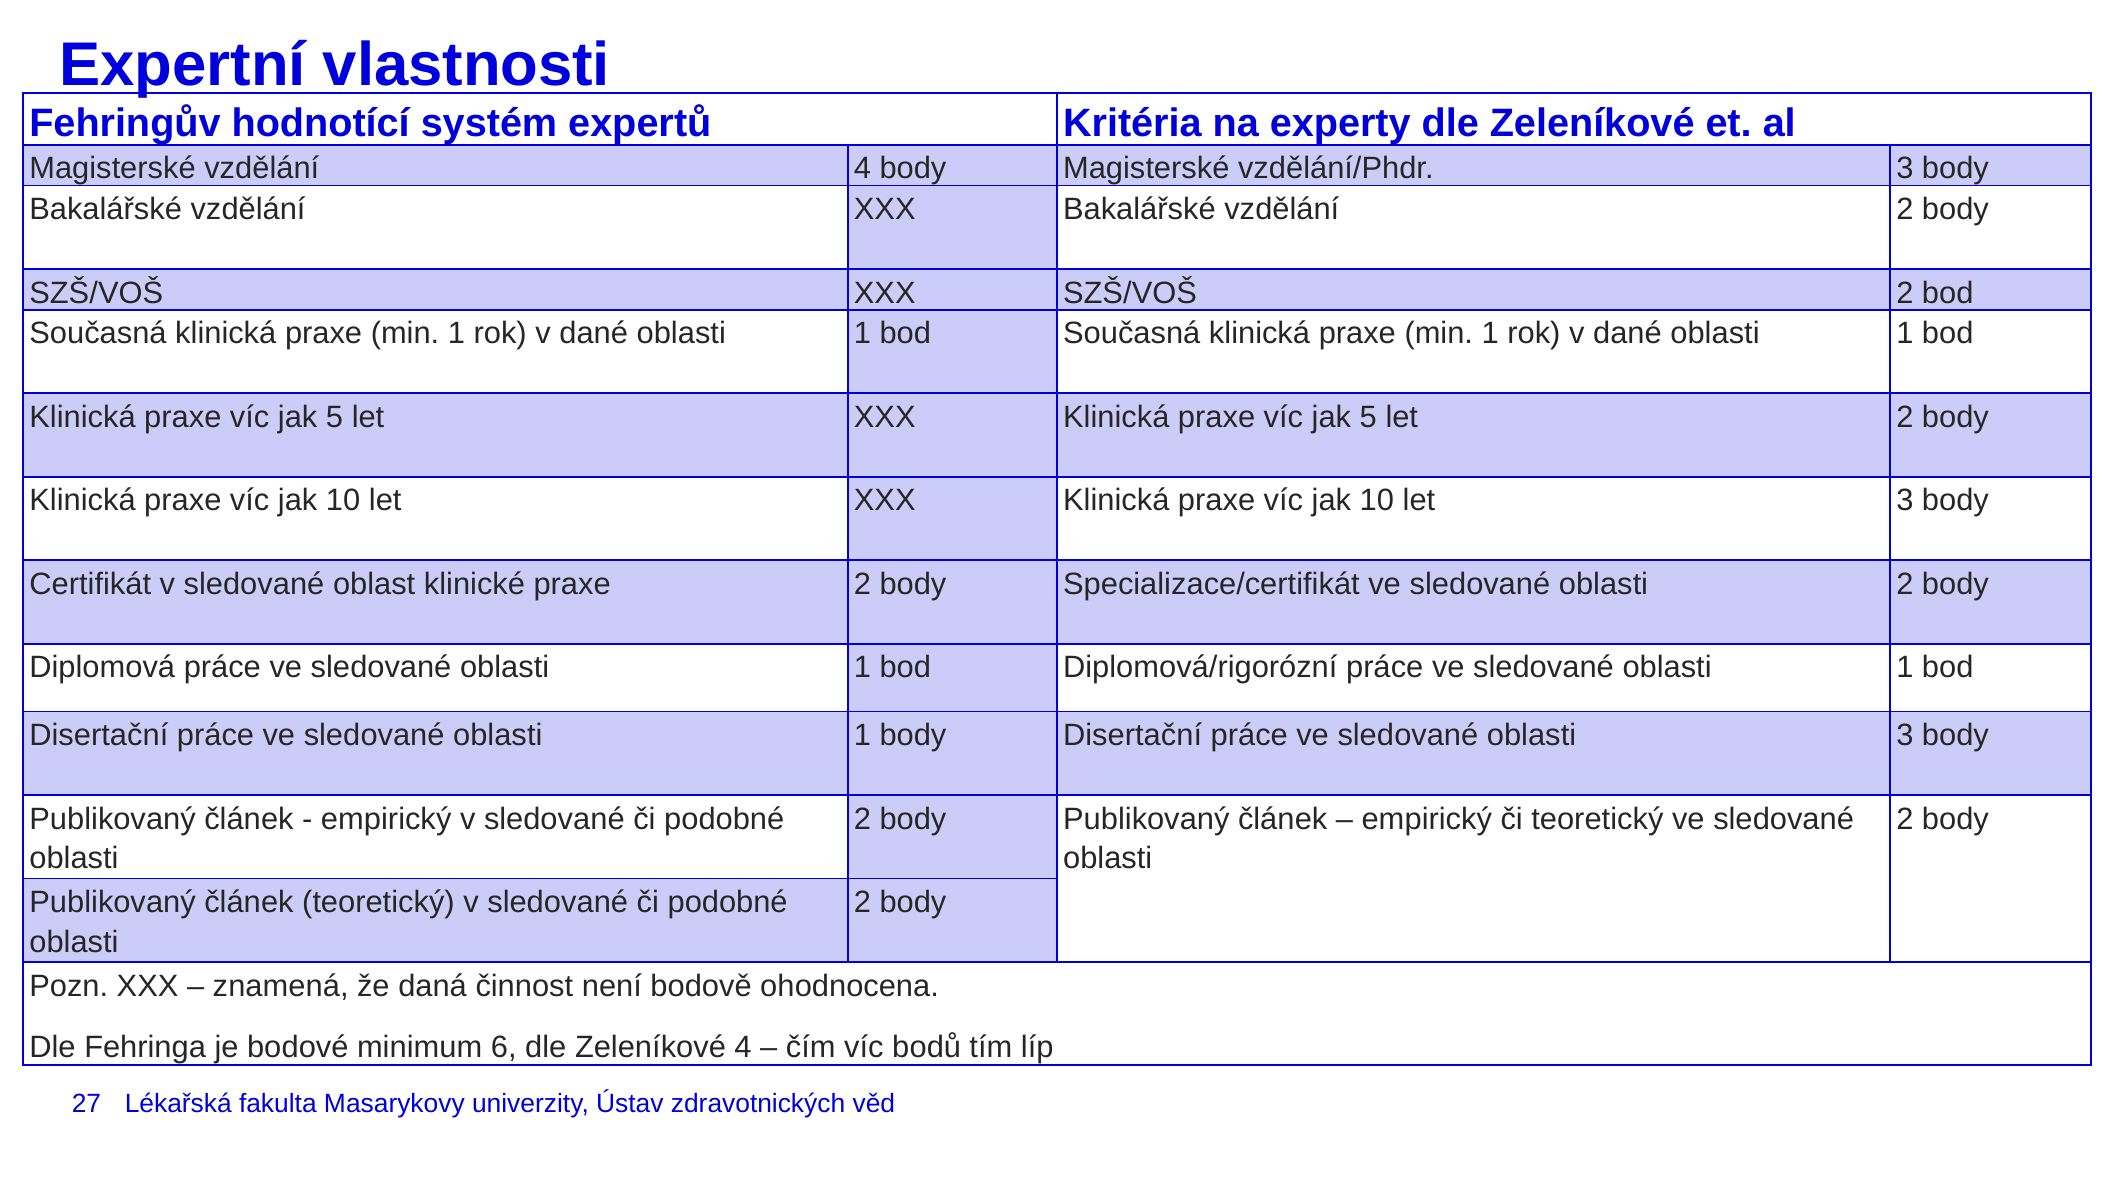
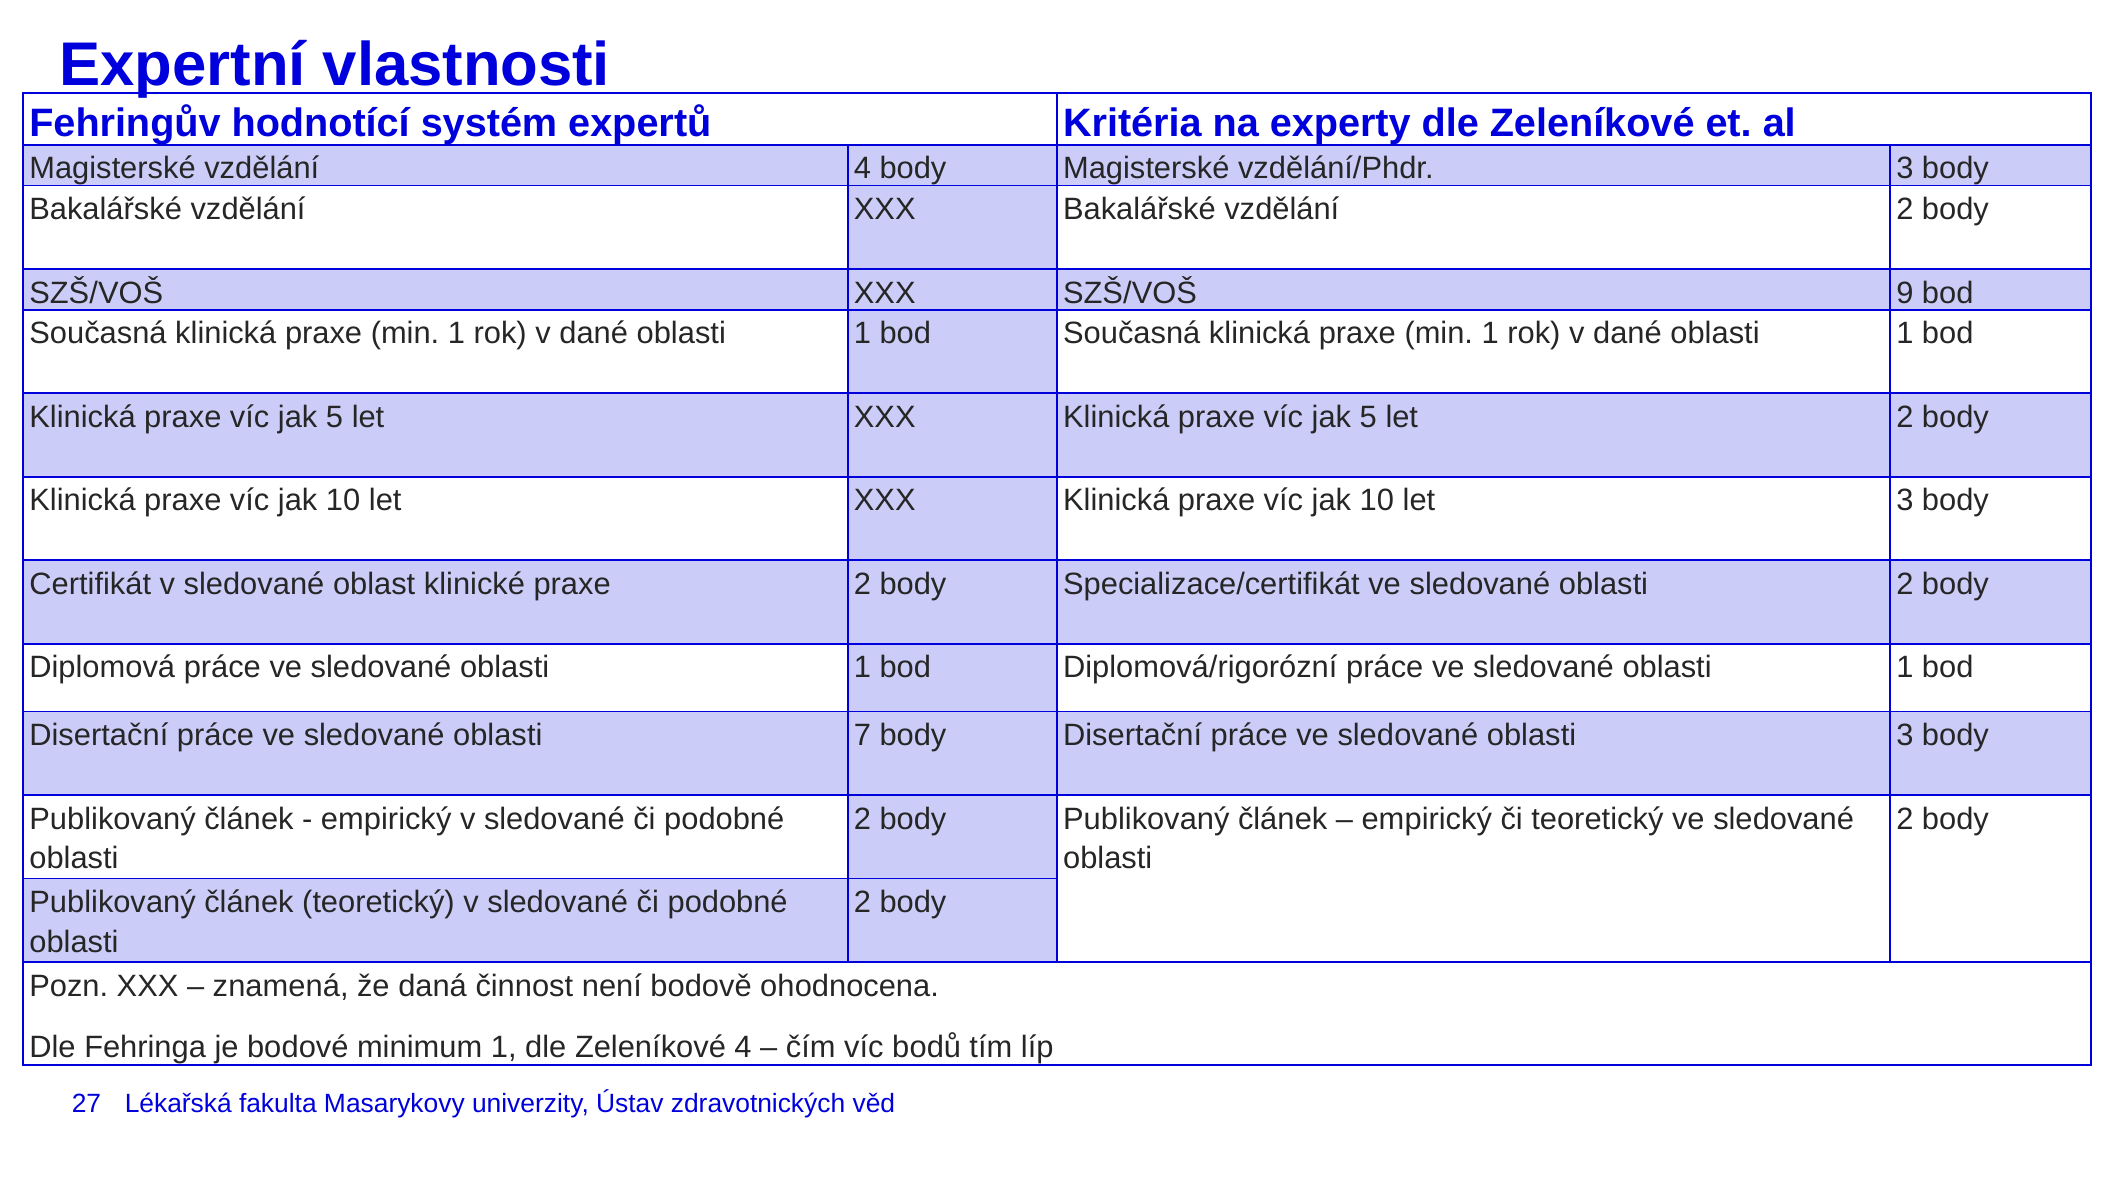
SZŠ/VOŠ 2: 2 -> 9
1 at (862, 735): 1 -> 7
minimum 6: 6 -> 1
